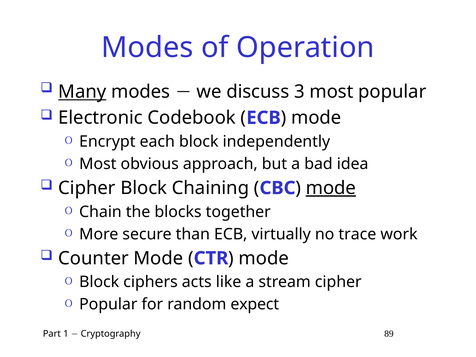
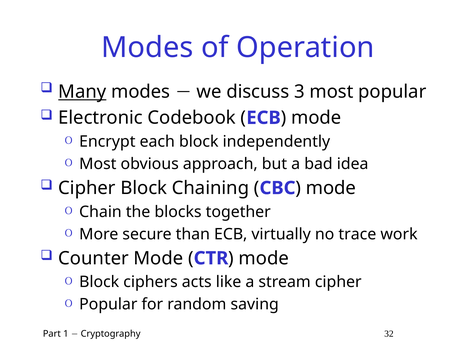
mode at (331, 188) underline: present -> none
expect: expect -> saving
89: 89 -> 32
